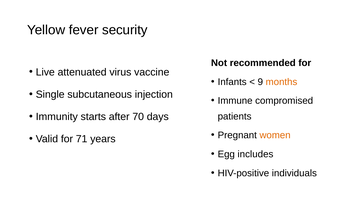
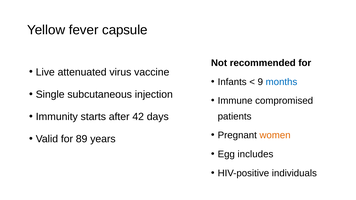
security: security -> capsule
months colour: orange -> blue
70: 70 -> 42
71: 71 -> 89
